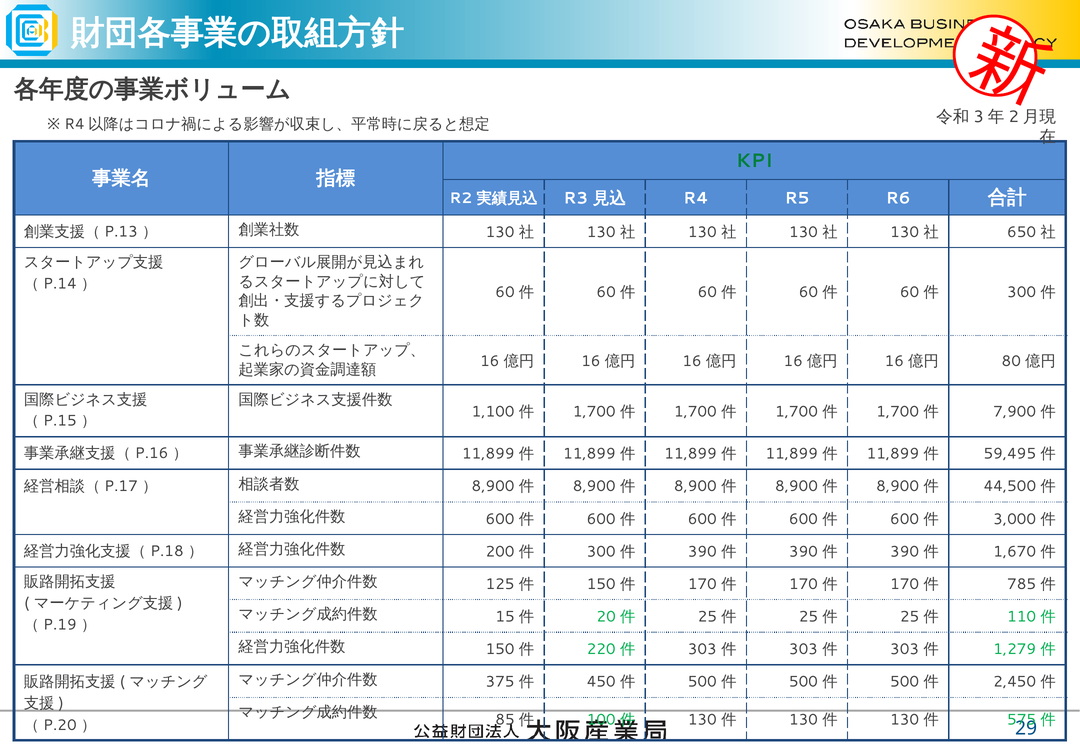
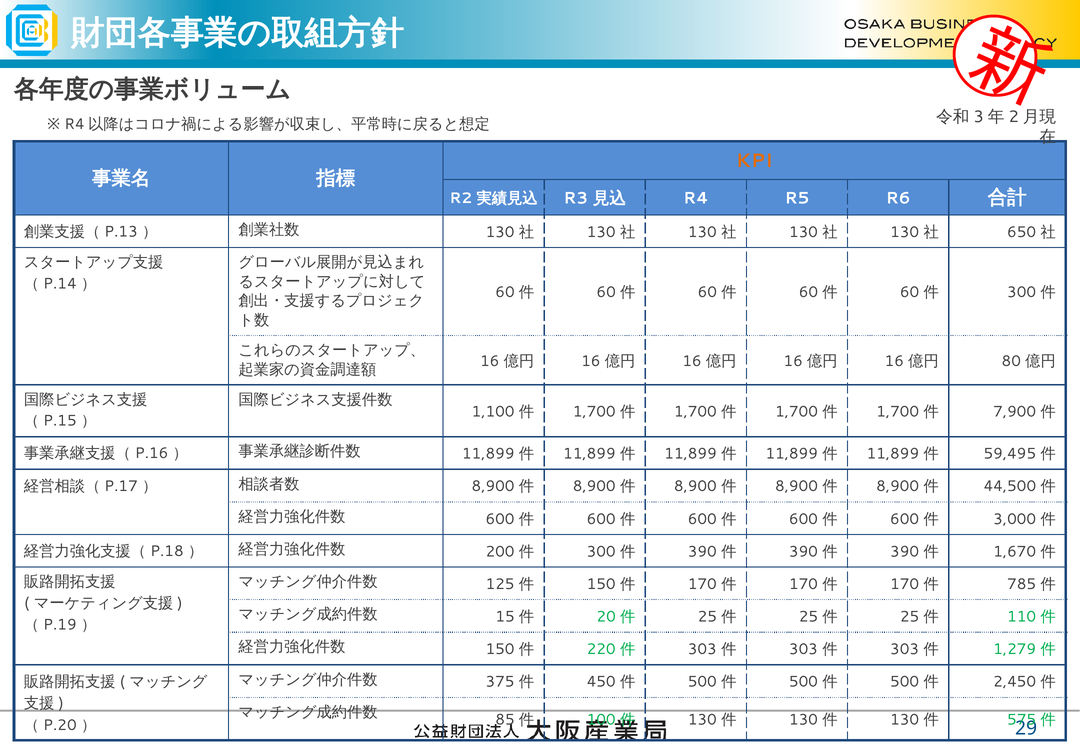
KPI colour: green -> orange
